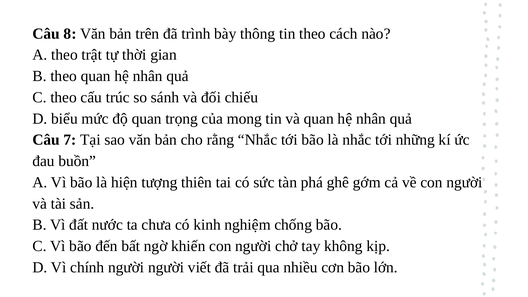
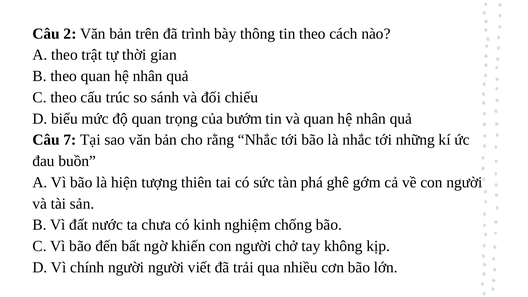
8: 8 -> 2
mong: mong -> bướm
